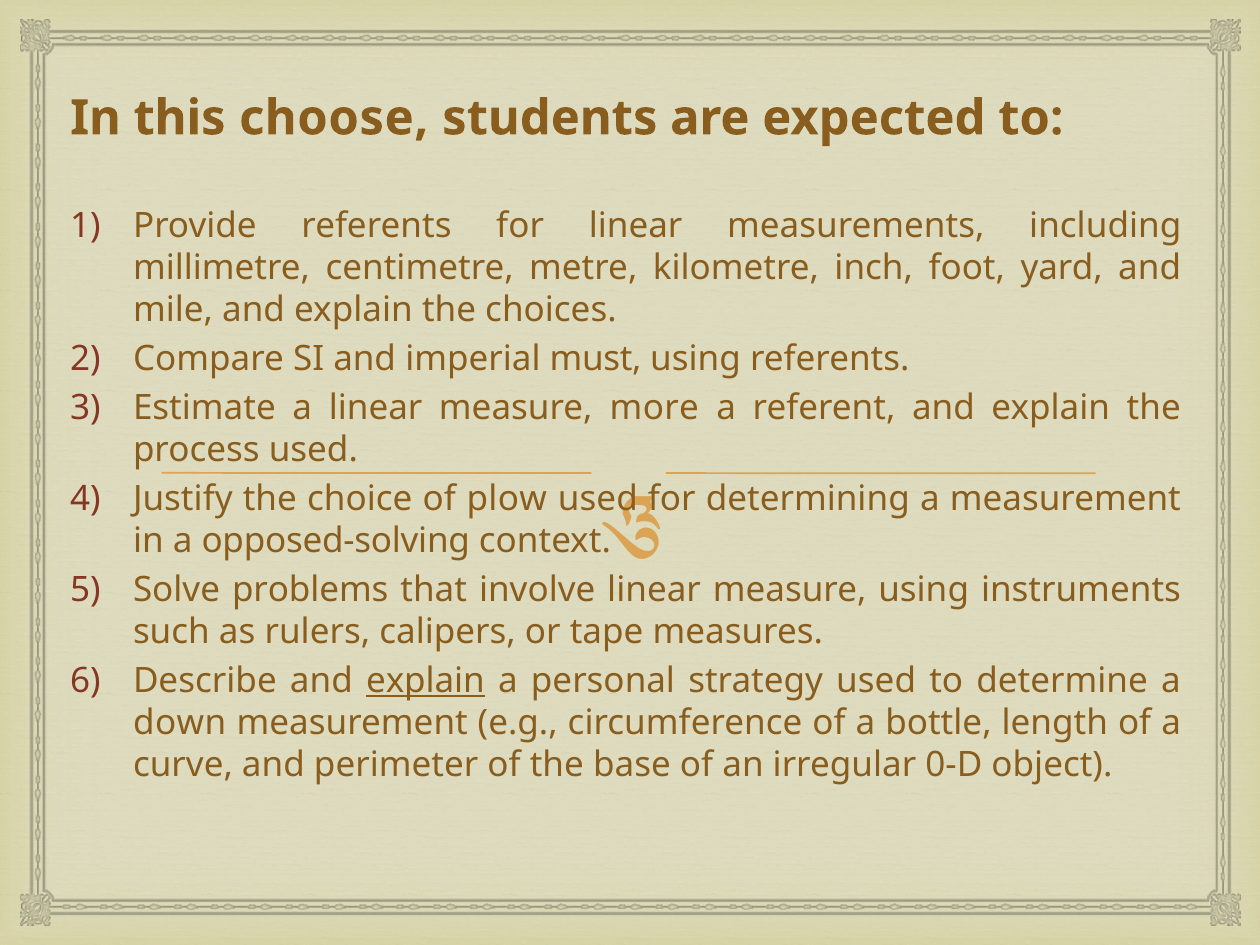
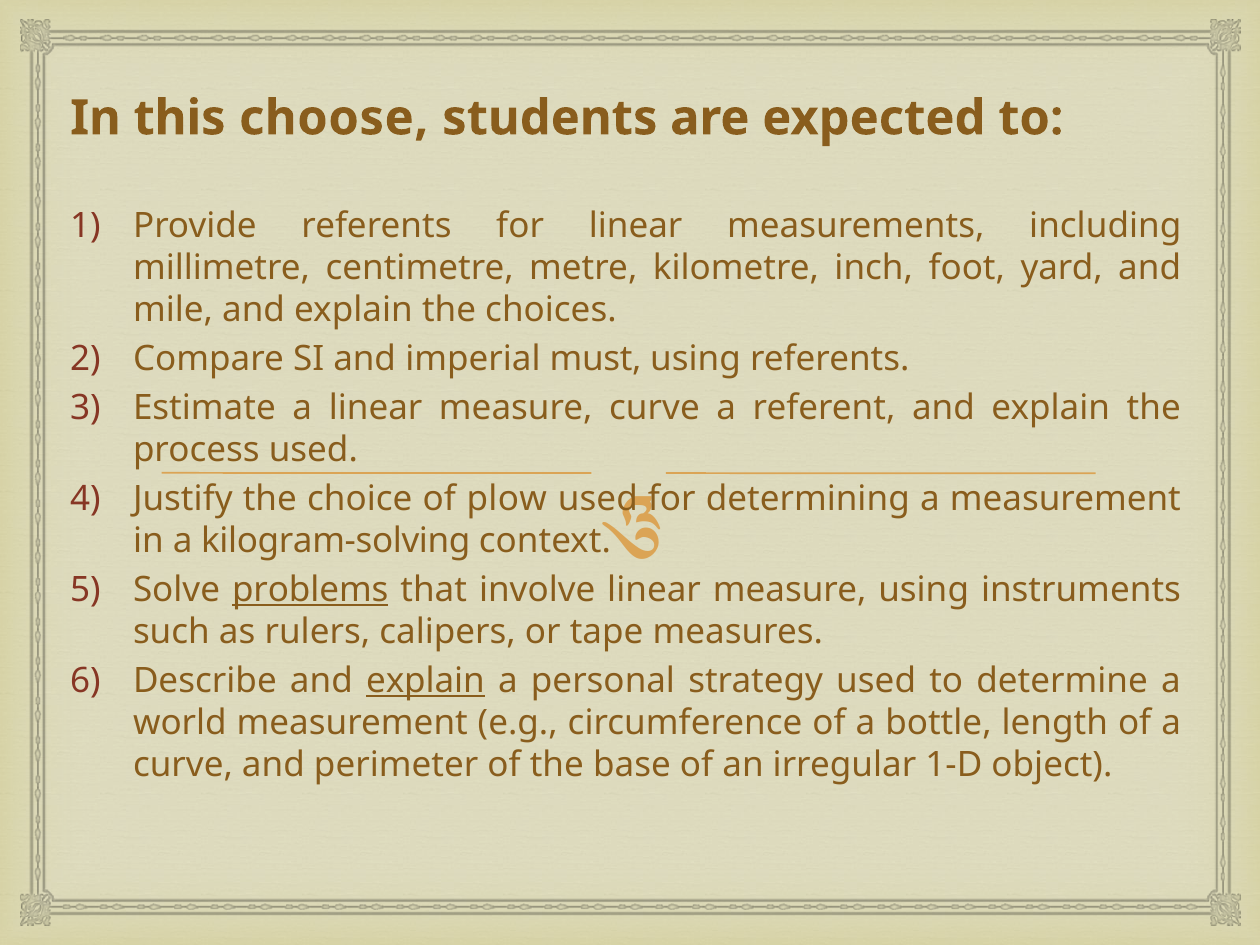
measure more: more -> curve
opposed-solving: opposed-solving -> kilogram-solving
problems underline: none -> present
down: down -> world
0-D: 0-D -> 1-D
